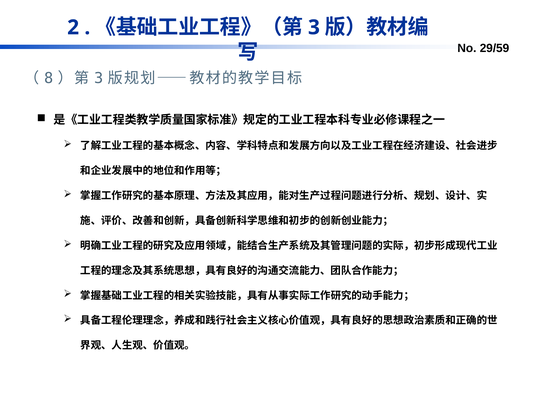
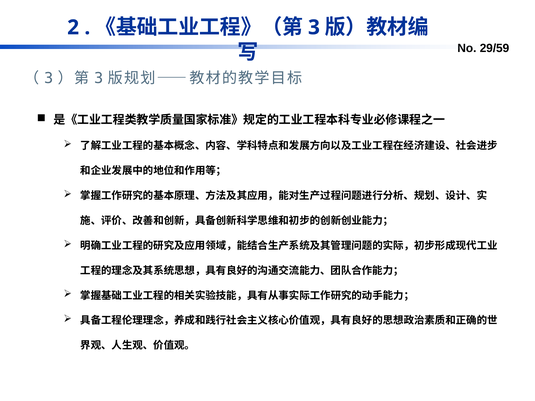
8 at (49, 78): 8 -> 3
